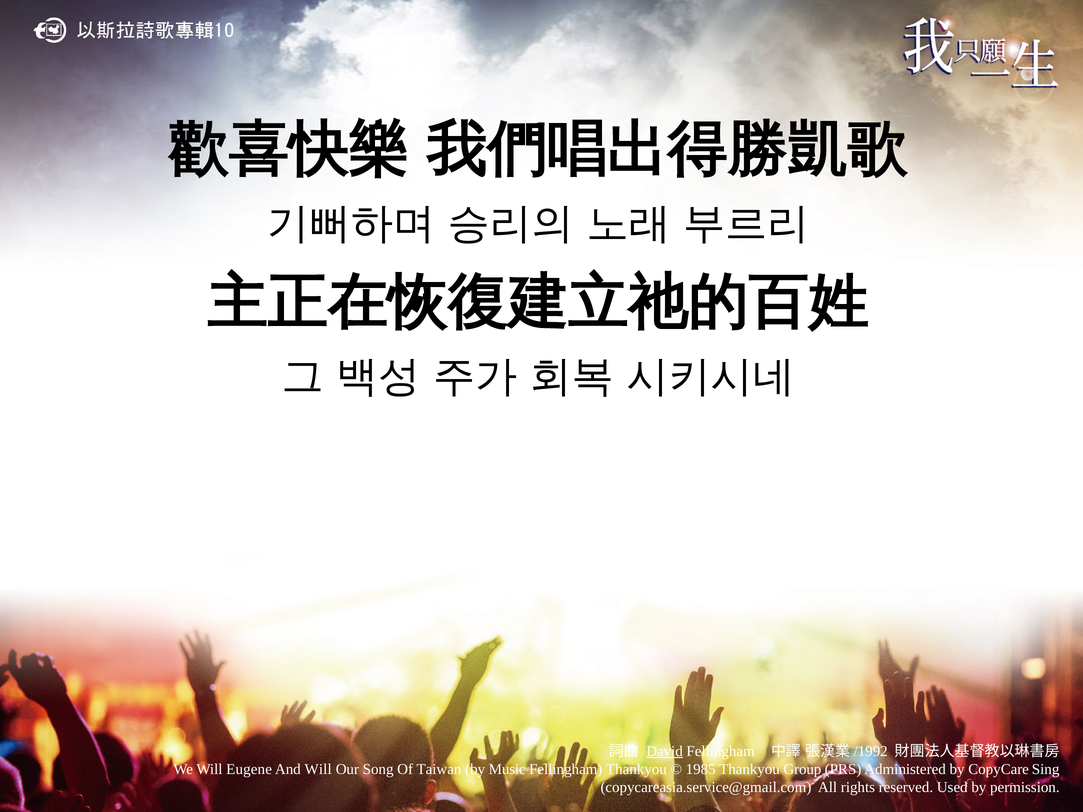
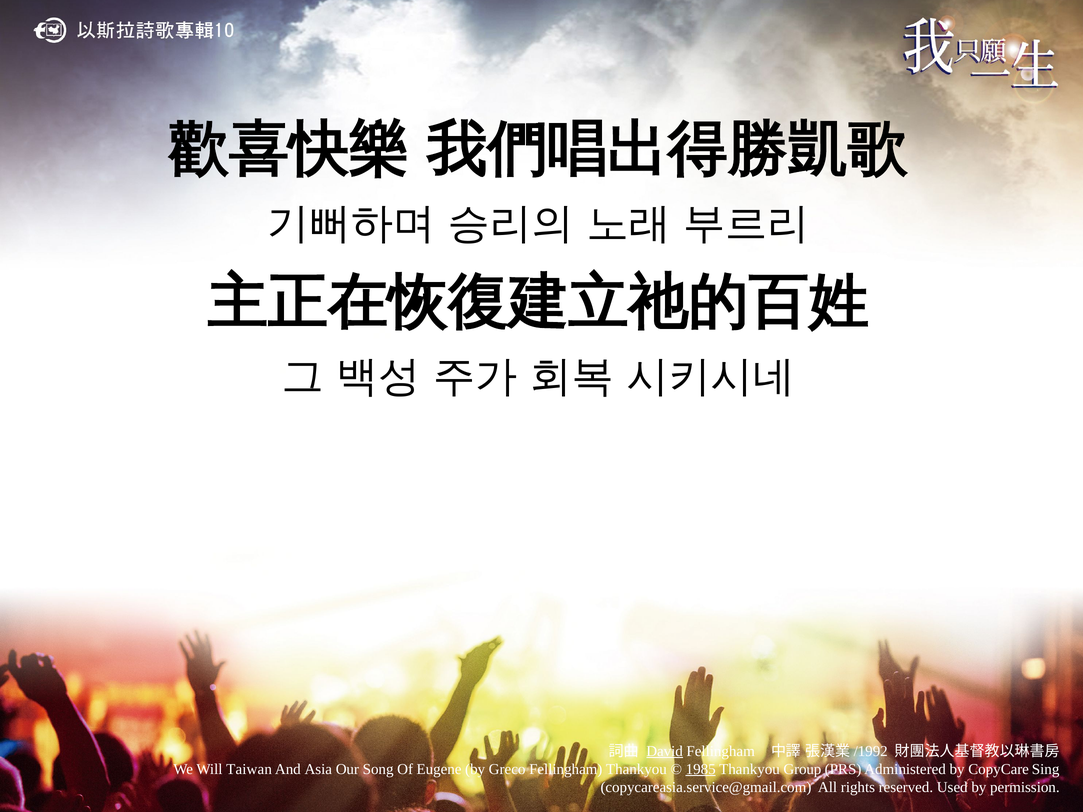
Eugene: Eugene -> Taiwan
And Will: Will -> Asia
Taiwan: Taiwan -> Eugene
Music: Music -> Greco
1985 underline: none -> present
